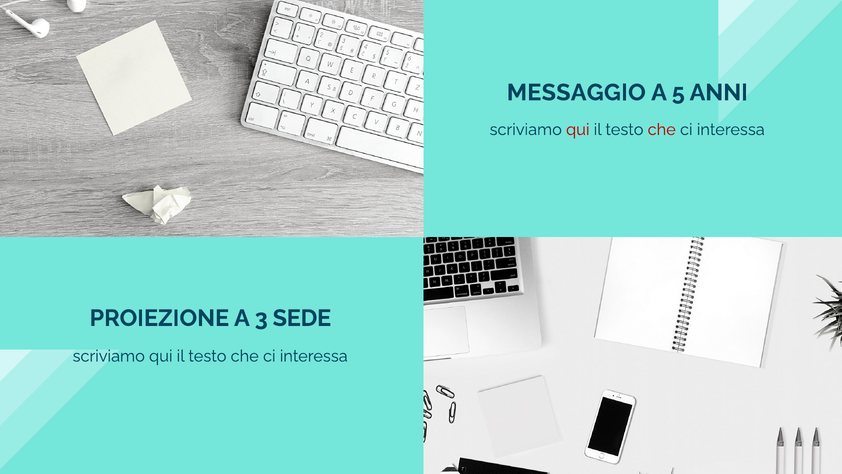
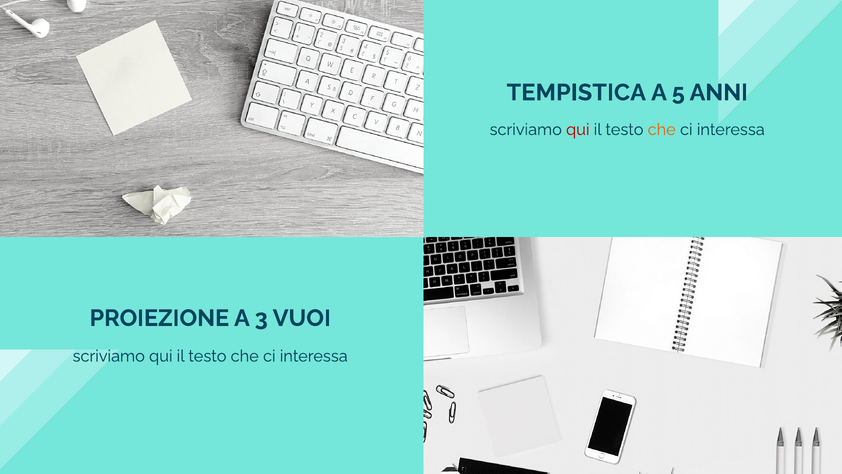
MESSAGGIO: MESSAGGIO -> TEMPISTICA
che at (662, 129) colour: red -> orange
SEDE: SEDE -> VUOI
